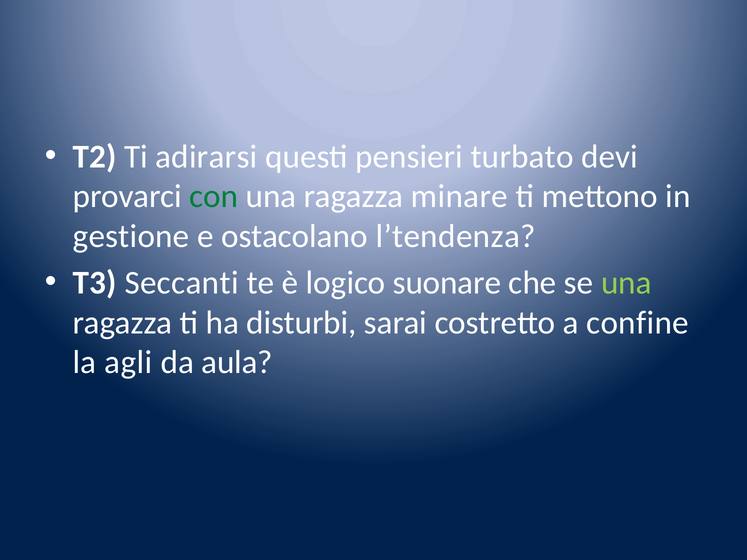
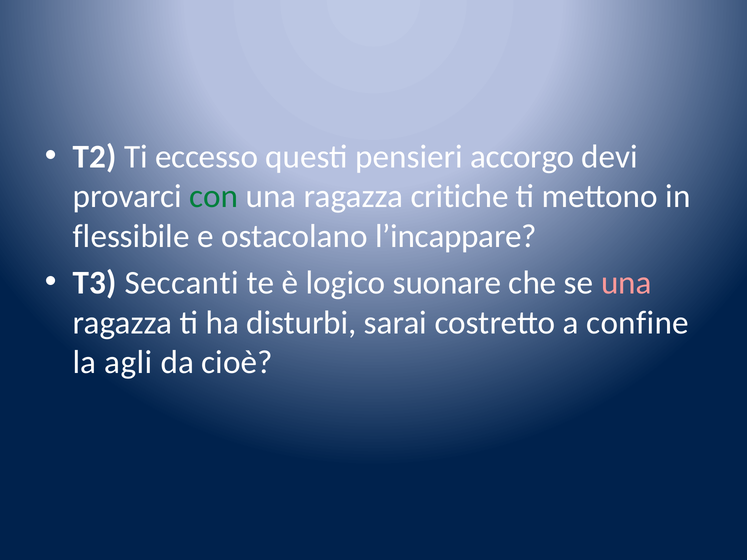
adirarsi: adirarsi -> eccesso
turbato: turbato -> accorgo
minare: minare -> critiche
gestione: gestione -> flessibile
l’tendenza: l’tendenza -> l’incappare
una at (626, 283) colour: light green -> pink
aula: aula -> cioè
